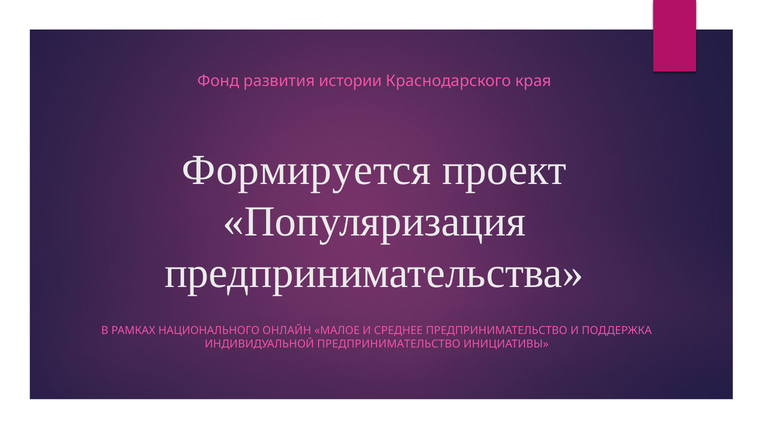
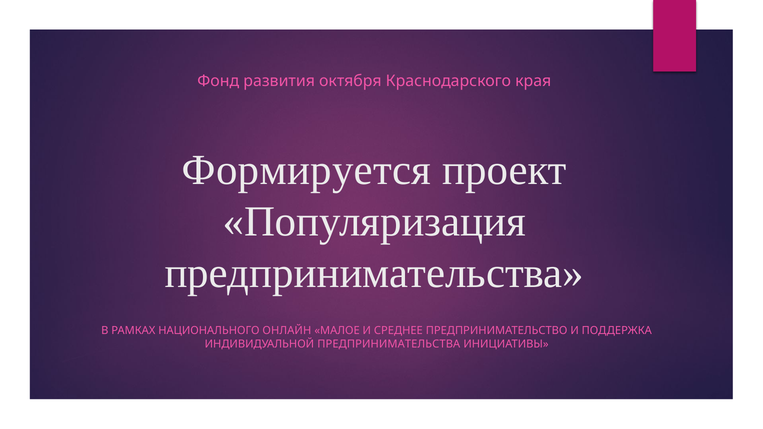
истории: истории -> октября
ИНДИВИДУАЛЬНОЙ ПРЕДПРИНИМАТЕЛЬСТВО: ПРЕДПРИНИМАТЕЛЬСТВО -> ПРЕДПРИНИМАТЕЛЬСТВА
